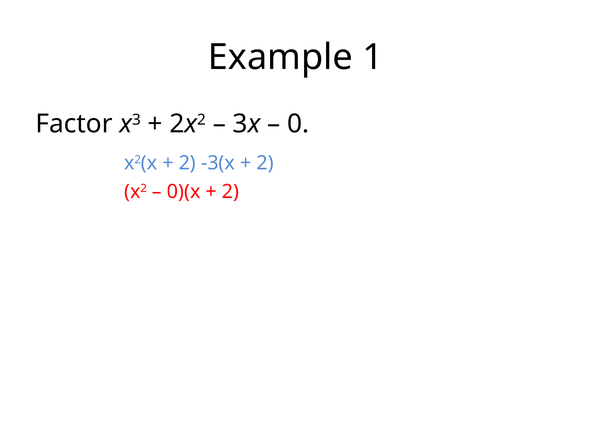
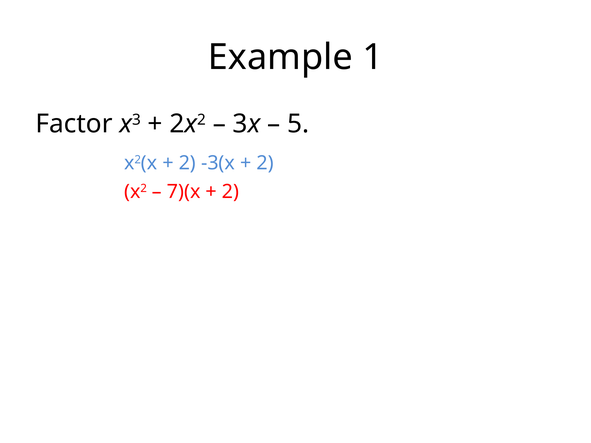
0: 0 -> 5
0)(x: 0)(x -> 7)(x
